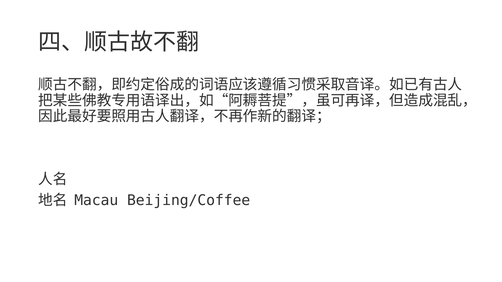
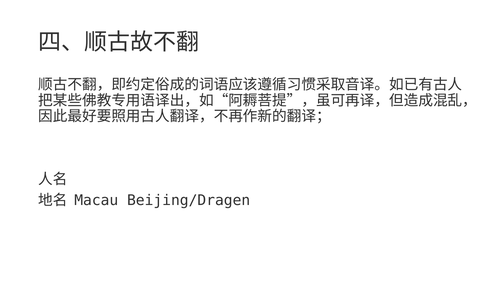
Beijing/Coffee: Beijing/Coffee -> Beijing/Dragen
